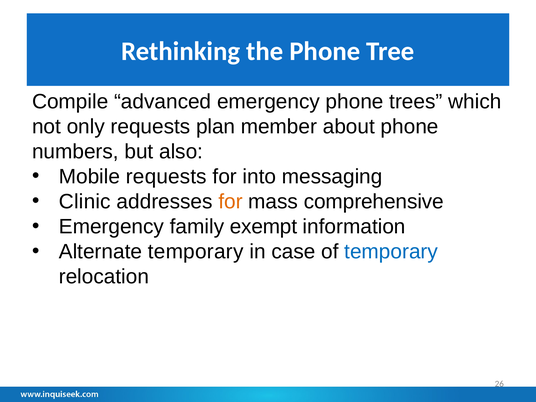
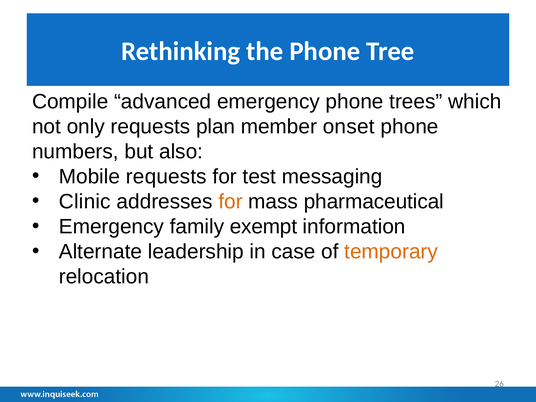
about: about -> onset
into: into -> test
comprehensive: comprehensive -> pharmaceutical
Alternate temporary: temporary -> leadership
temporary at (391, 252) colour: blue -> orange
